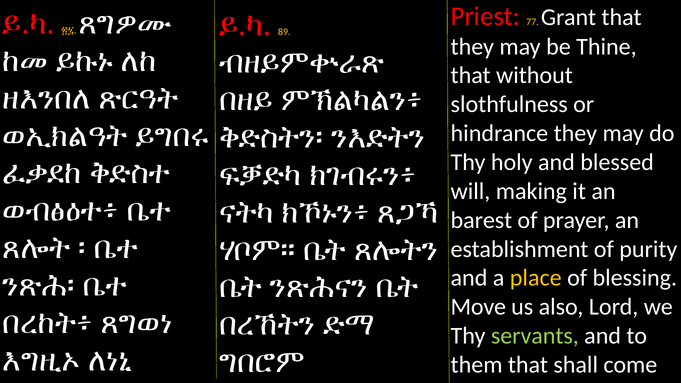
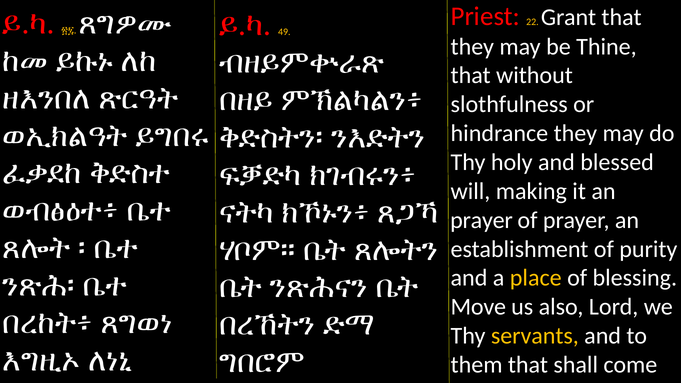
77: 77 -> 22
89: 89 -> 49
barest at (481, 220): barest -> prayer
servants colour: light green -> yellow
